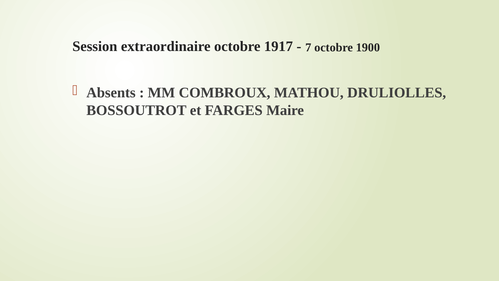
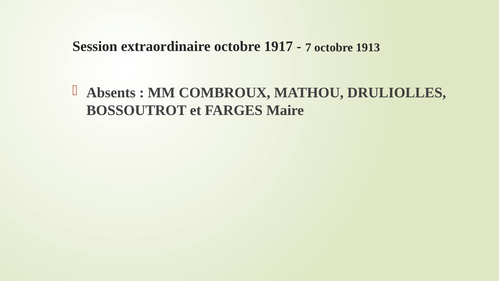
1900: 1900 -> 1913
